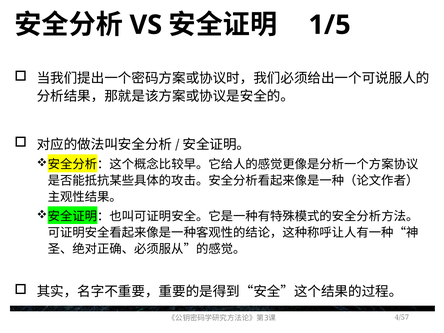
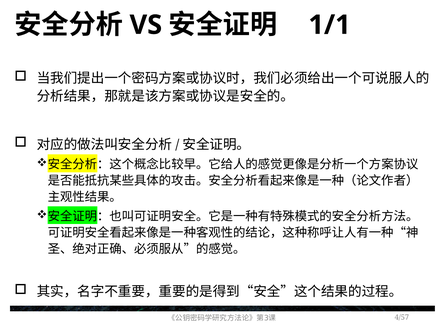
1/5: 1/5 -> 1/1
